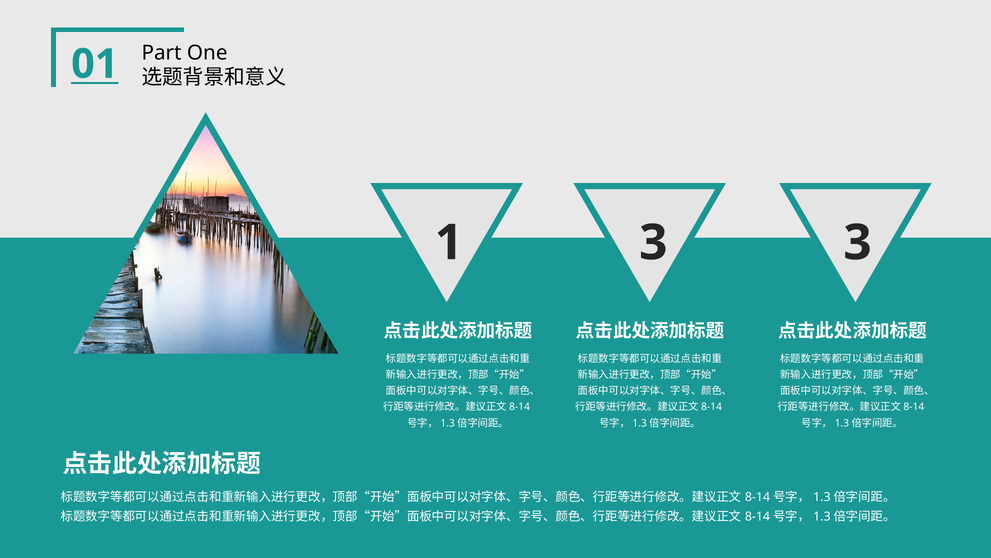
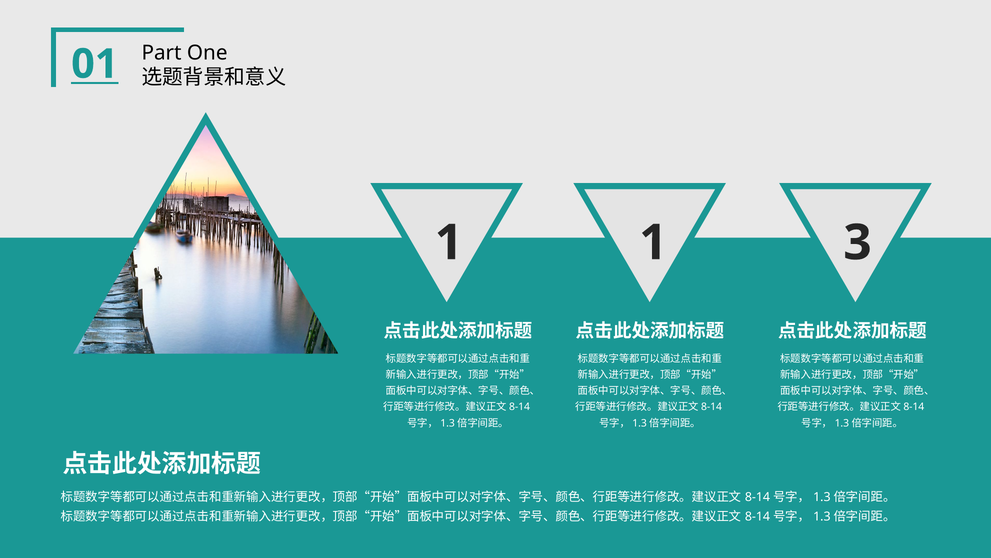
1 3: 3 -> 1
